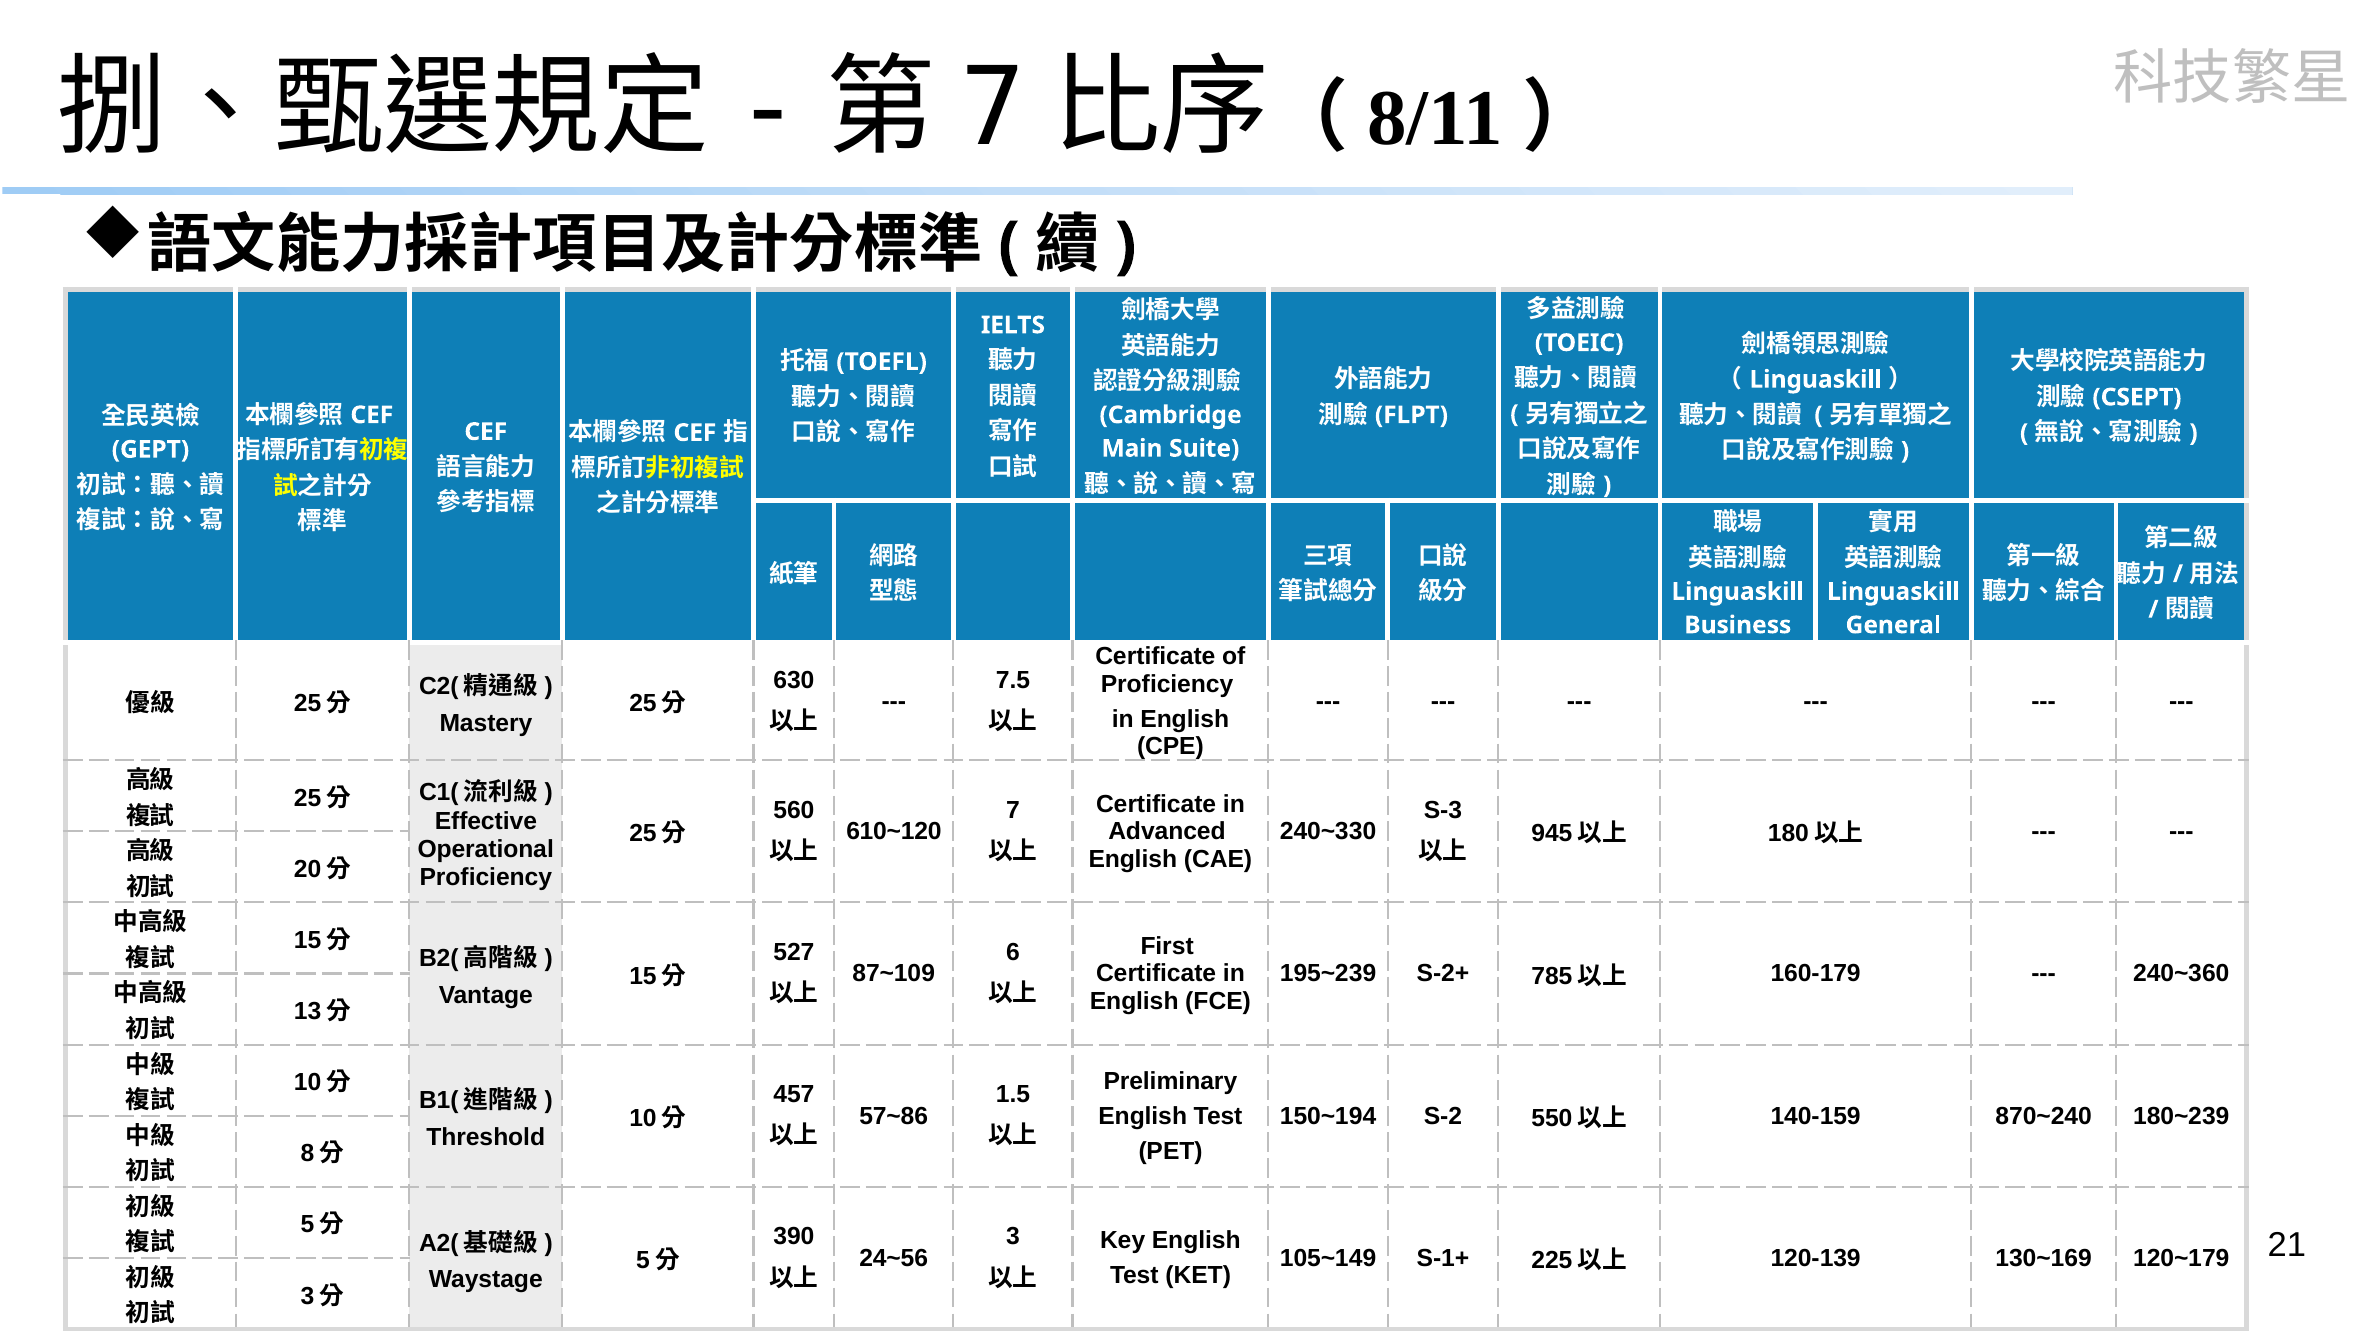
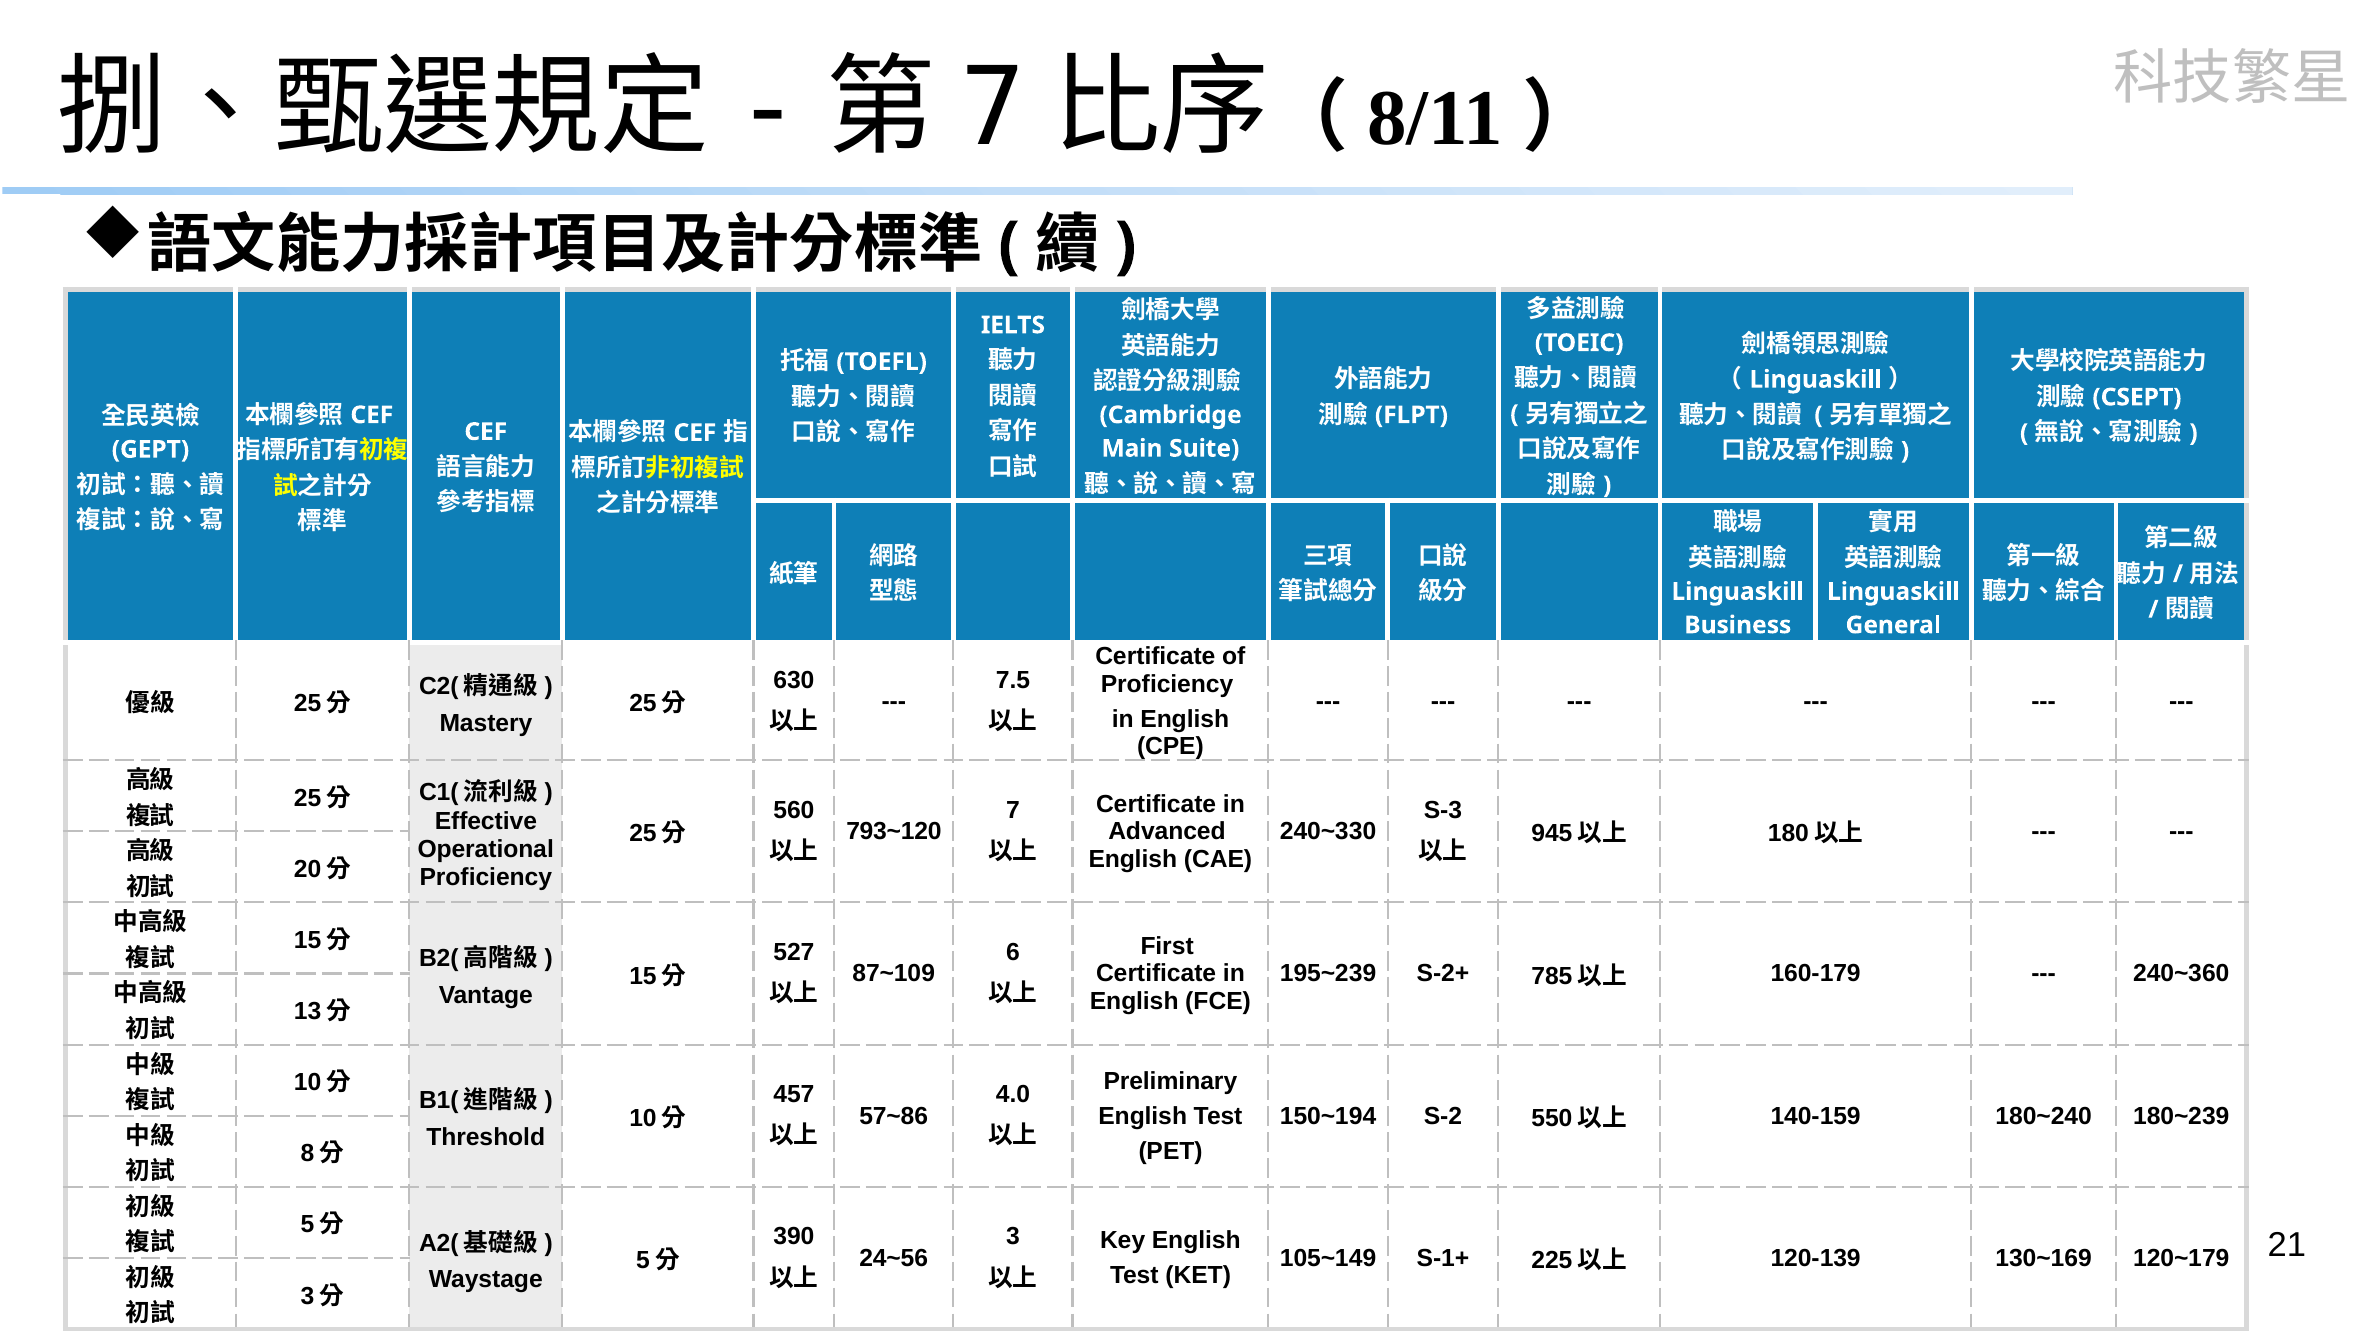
610~120: 610~120 -> 793~120
1.5: 1.5 -> 4.0
870~240: 870~240 -> 180~240
